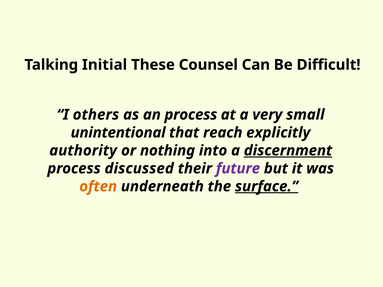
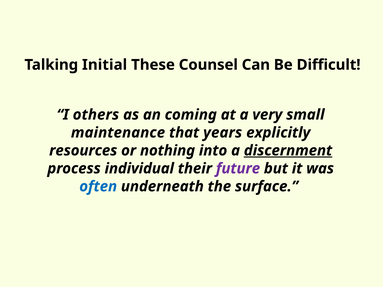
an process: process -> coming
unintentional: unintentional -> maintenance
reach: reach -> years
authority: authority -> resources
discussed: discussed -> individual
often colour: orange -> blue
surface underline: present -> none
